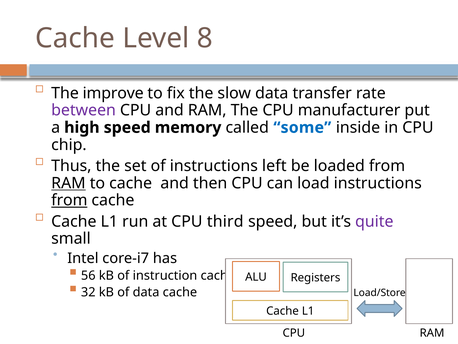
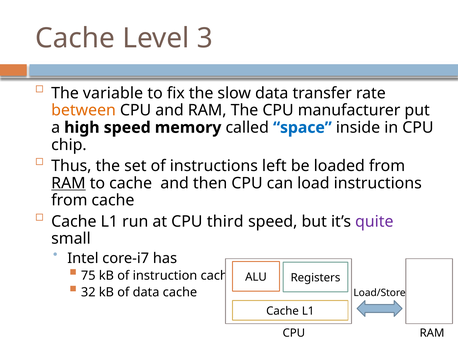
8: 8 -> 3
improve: improve -> variable
between colour: purple -> orange
some: some -> space
from at (69, 200) underline: present -> none
56: 56 -> 75
